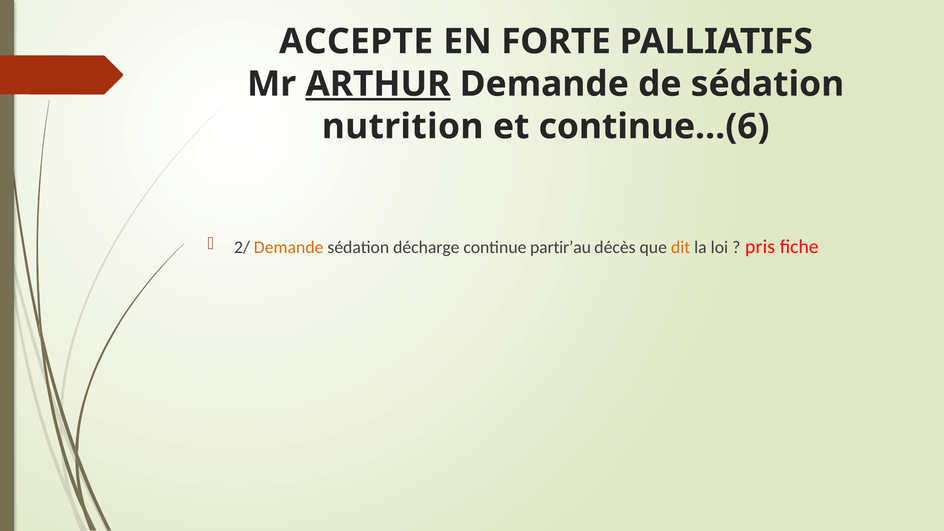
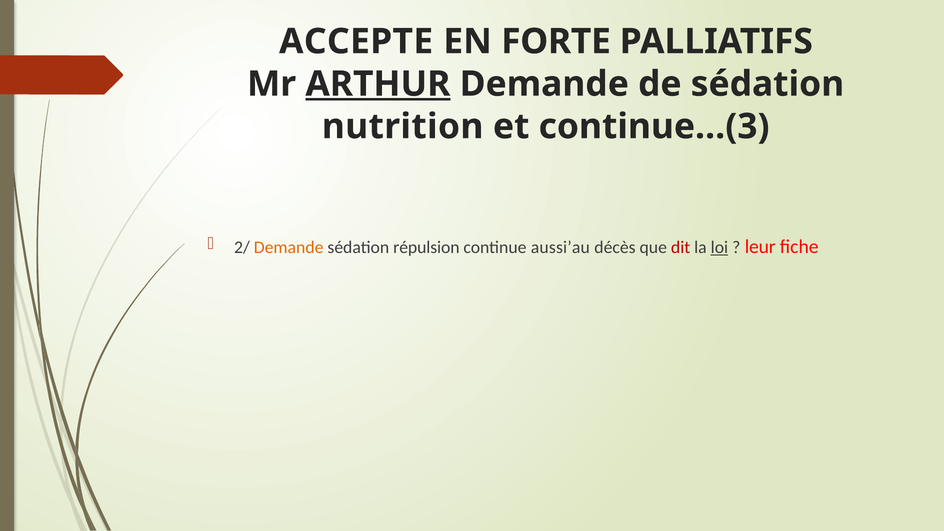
continue…(6: continue…(6 -> continue…(3
décharge: décharge -> répulsion
partir’au: partir’au -> aussi’au
dit colour: orange -> red
loi underline: none -> present
pris: pris -> leur
